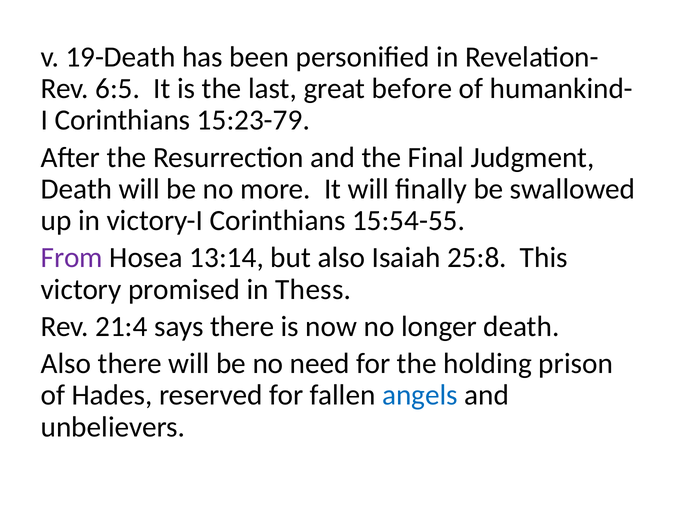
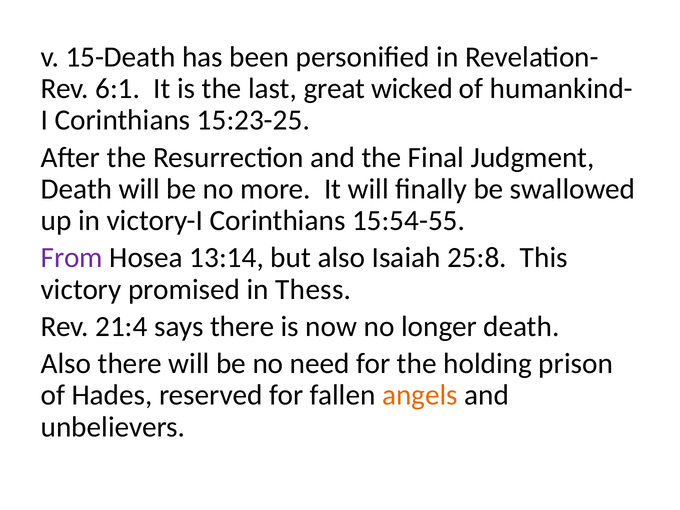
19-Death: 19-Death -> 15-Death
6:5: 6:5 -> 6:1
before: before -> wicked
15:23-79: 15:23-79 -> 15:23-25
angels colour: blue -> orange
